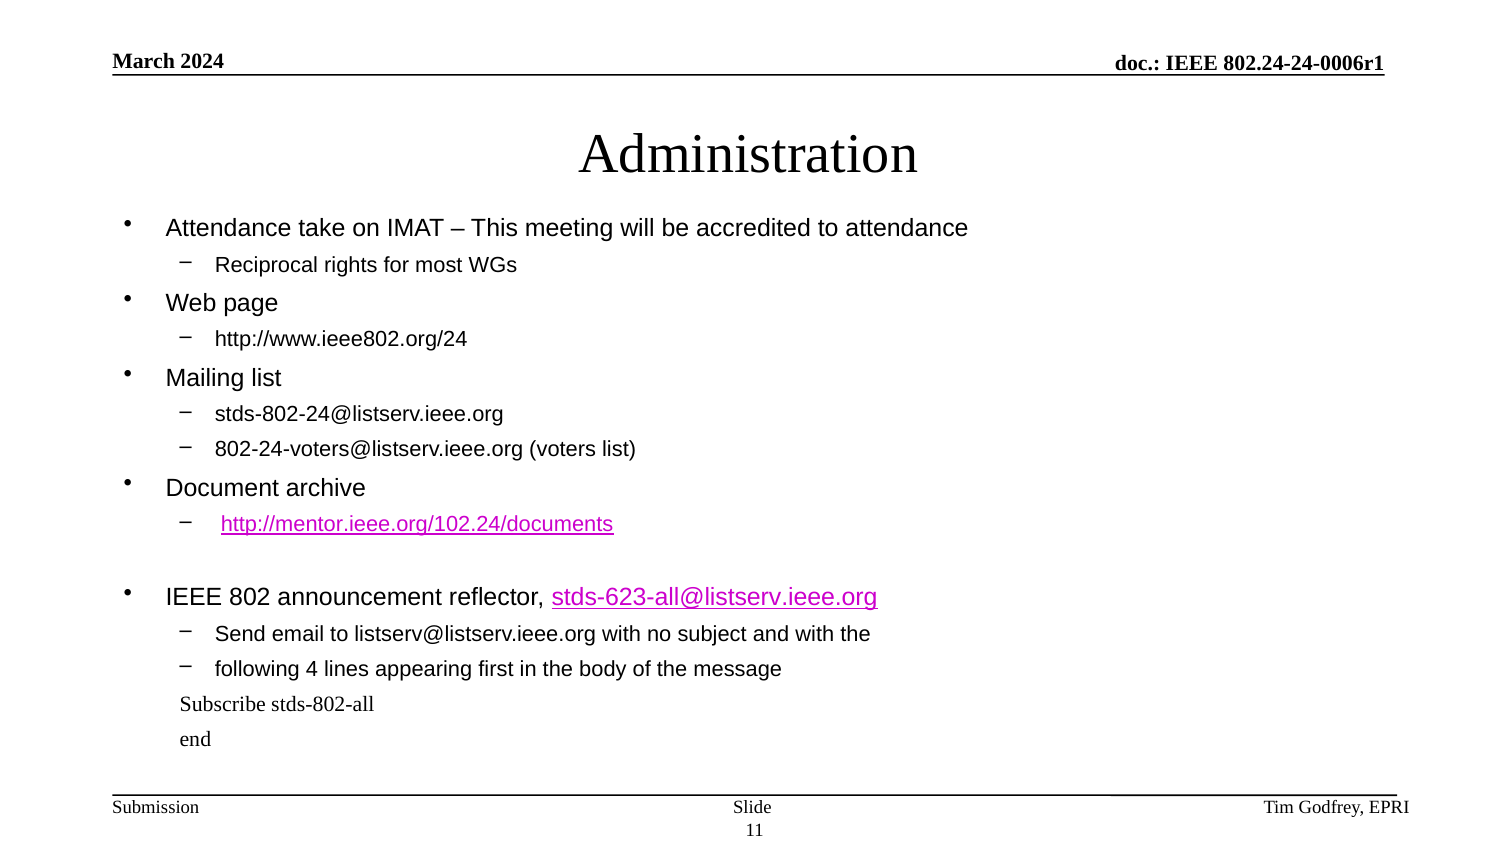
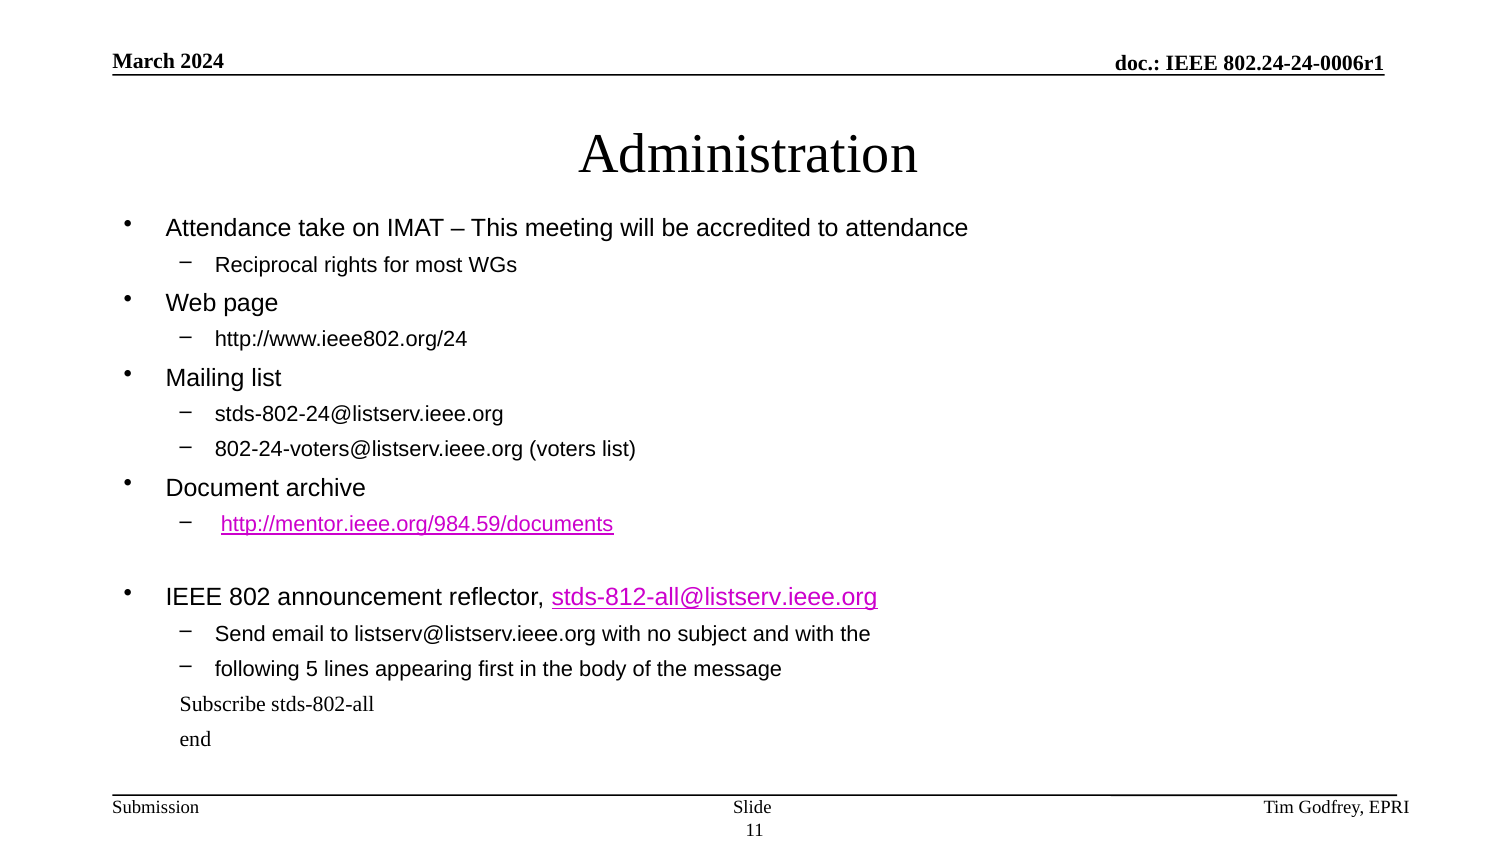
http://mentor.ieee.org/102.24/documents: http://mentor.ieee.org/102.24/documents -> http://mentor.ieee.org/984.59/documents
stds-623-all@listserv.ieee.org: stds-623-all@listserv.ieee.org -> stds-812-all@listserv.ieee.org
4: 4 -> 5
